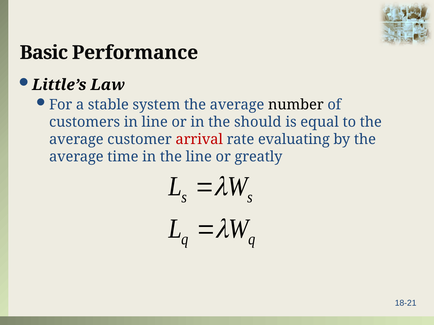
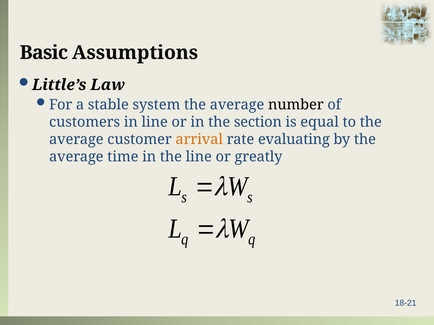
Performance: Performance -> Assumptions
should: should -> section
arrival colour: red -> orange
